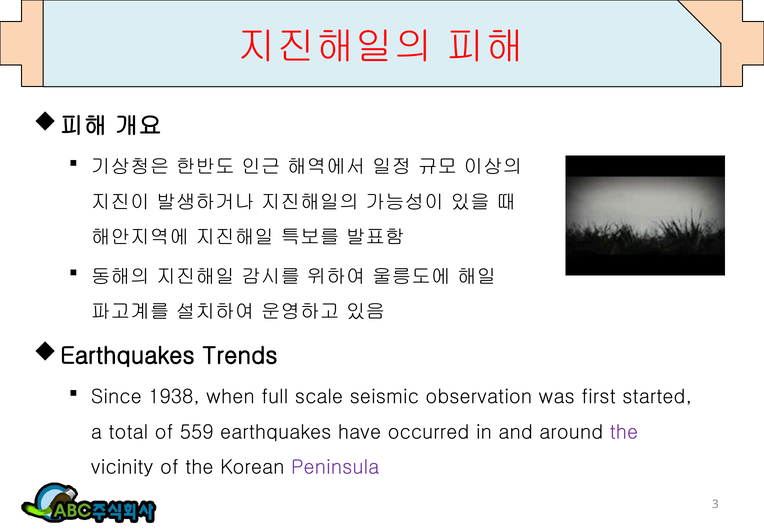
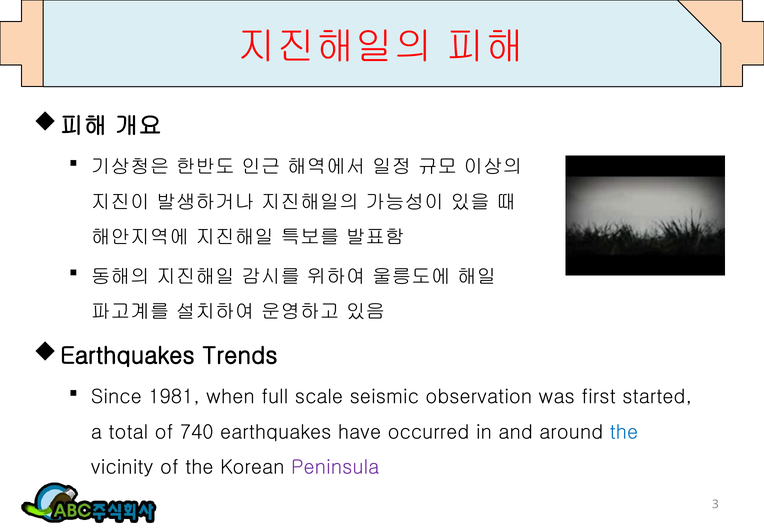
1938: 1938 -> 1981
559: 559 -> 740
the at (624, 432) colour: purple -> blue
